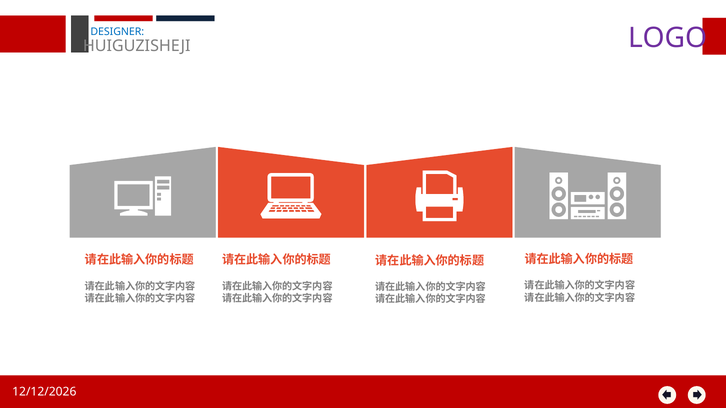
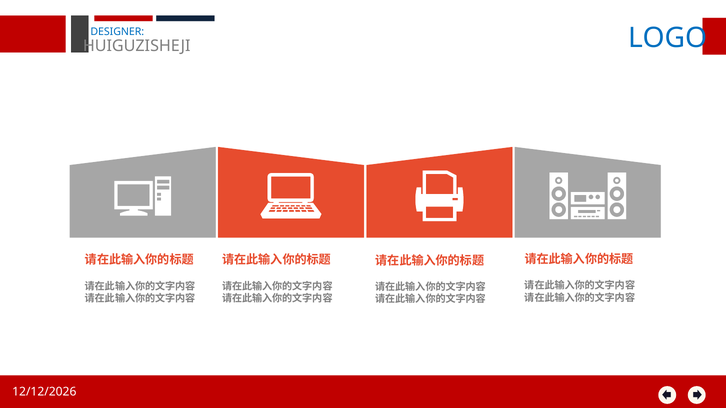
LOGO colour: purple -> blue
